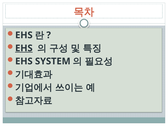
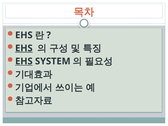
EHS at (24, 61) underline: none -> present
